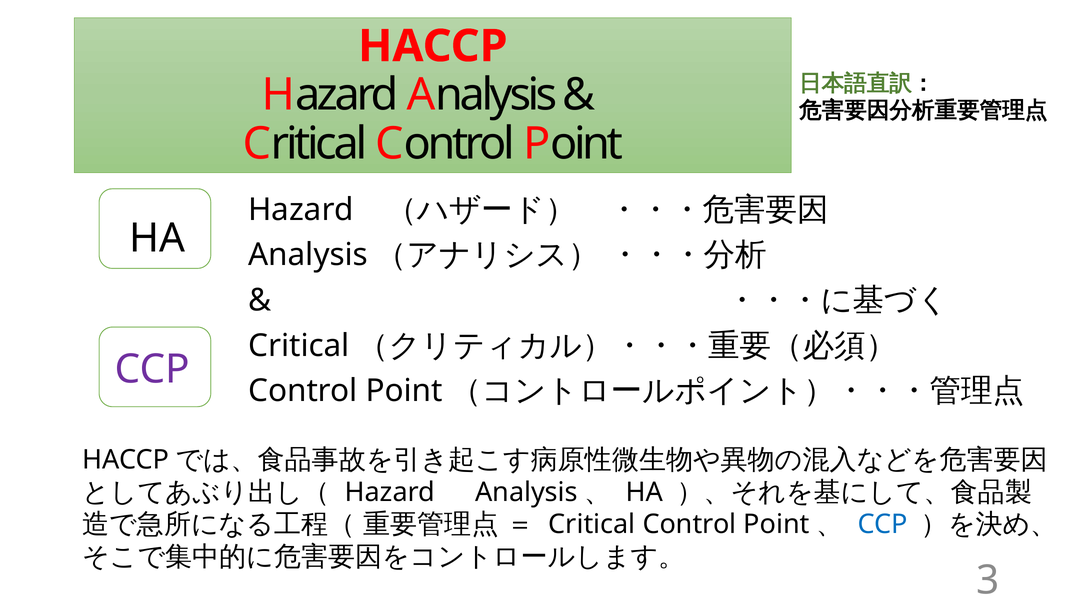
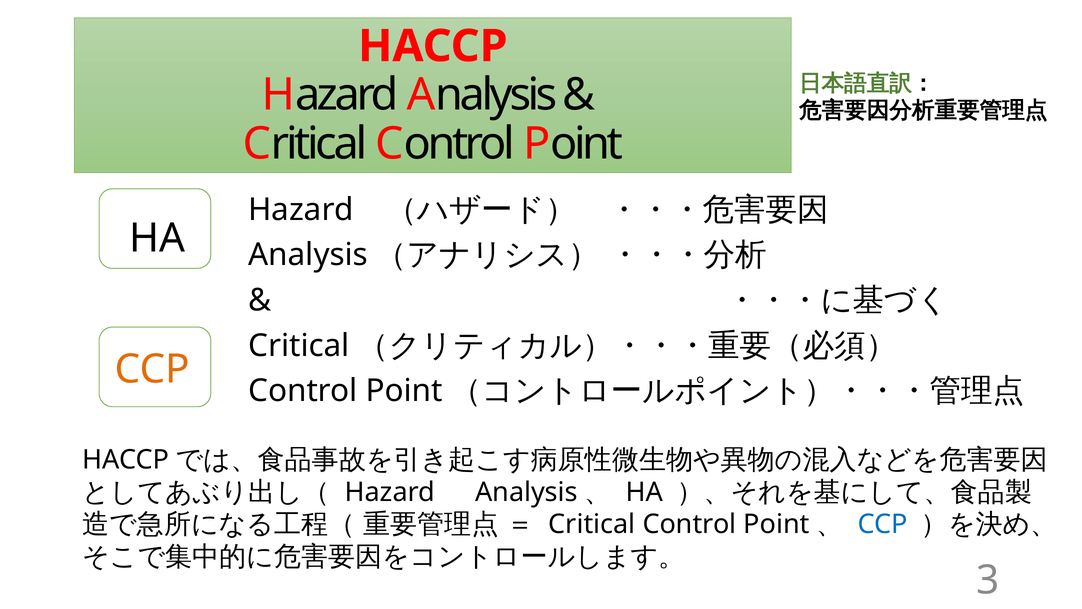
CCP at (152, 369) colour: purple -> orange
